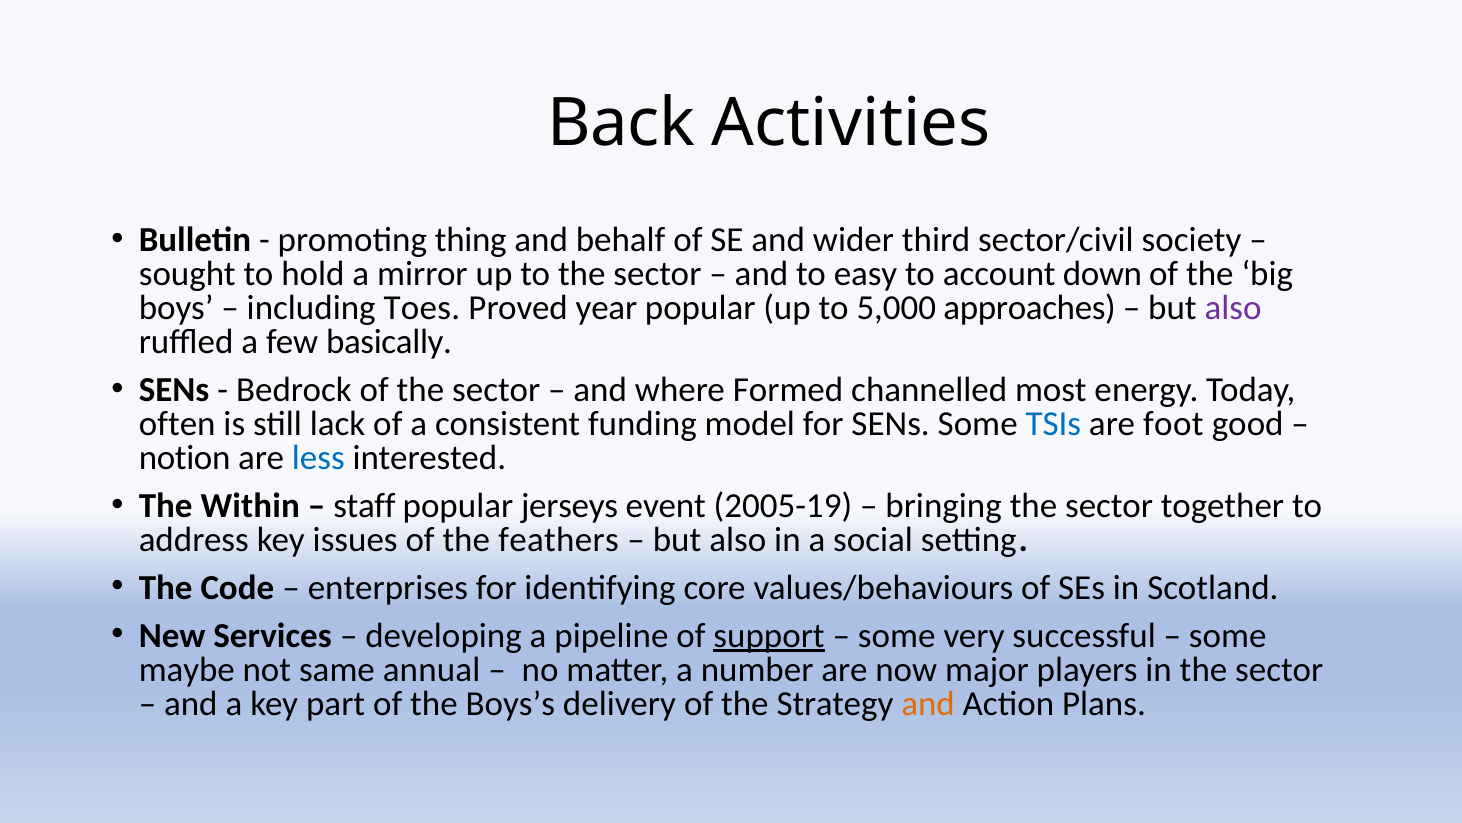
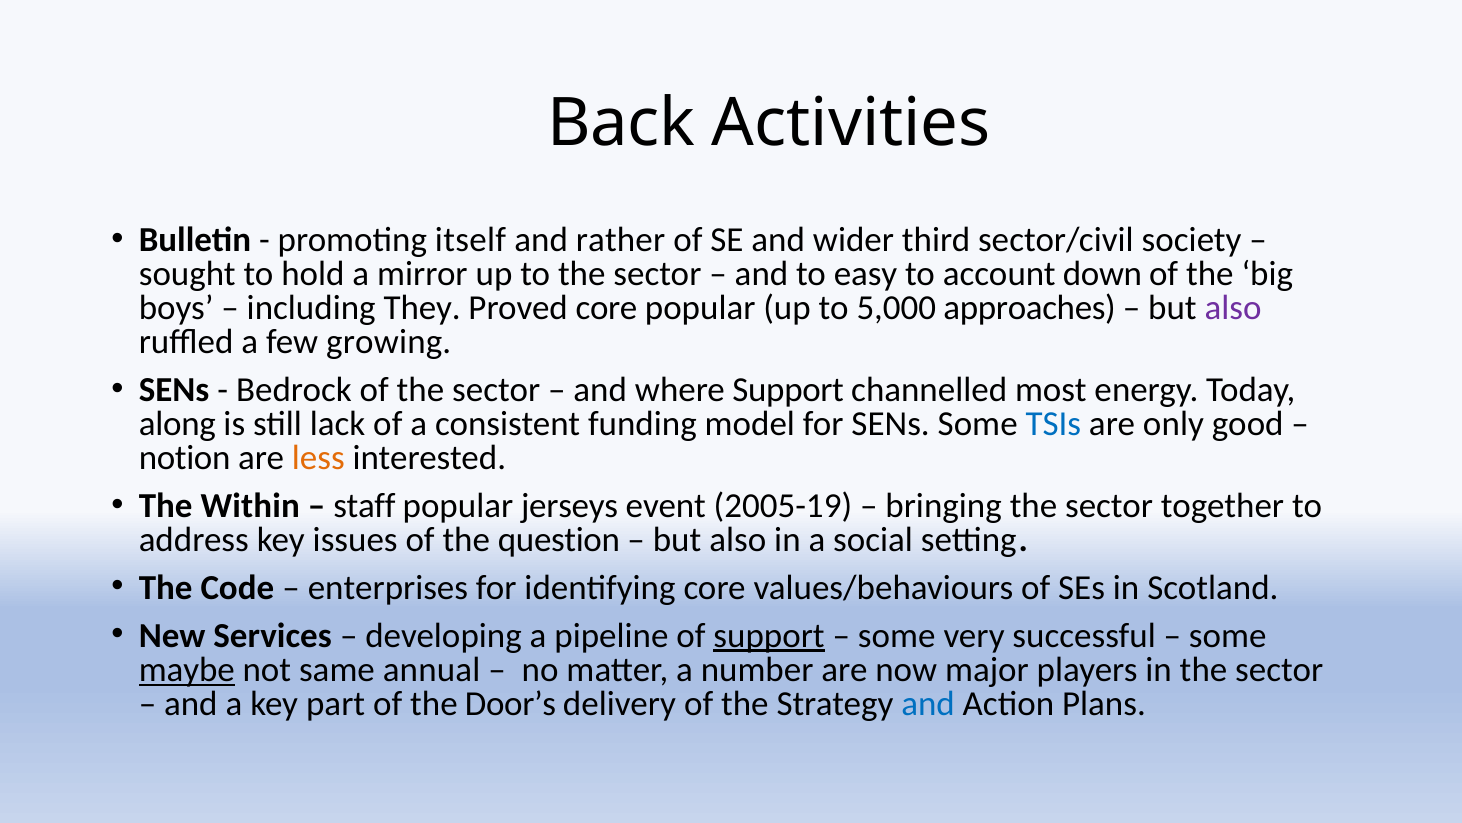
thing: thing -> itself
behalf: behalf -> rather
Toes: Toes -> They
Proved year: year -> core
basically: basically -> growing
where Formed: Formed -> Support
often: often -> along
foot: foot -> only
less colour: blue -> orange
feathers: feathers -> question
maybe underline: none -> present
Boys’s: Boys’s -> Door’s
and at (928, 703) colour: orange -> blue
